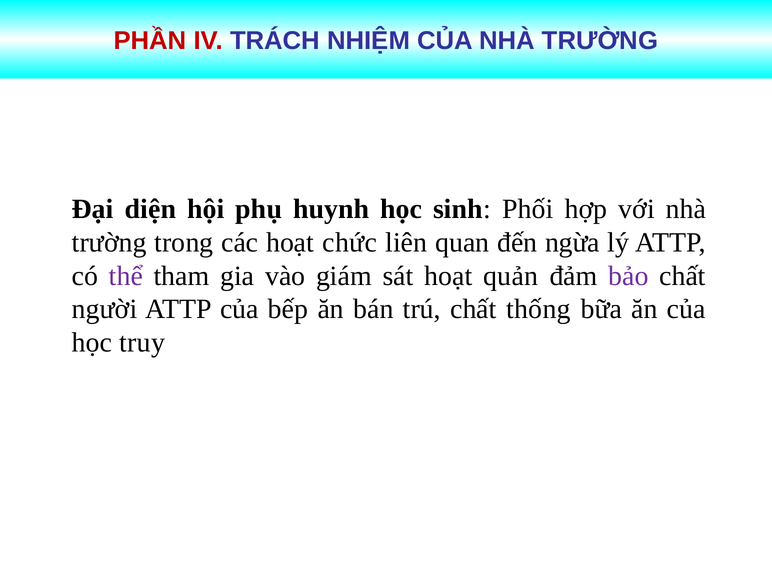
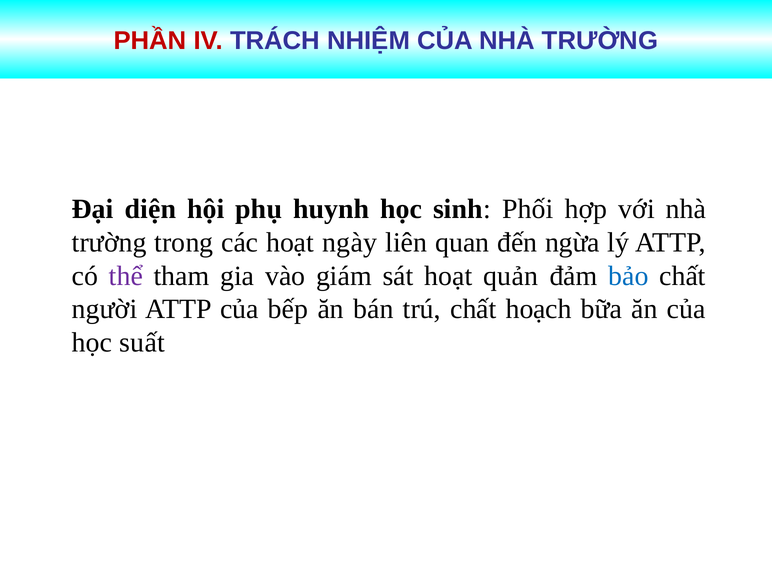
chức: chức -> ngày
bảo colour: purple -> blue
thống: thống -> hoạch
truy: truy -> suất
